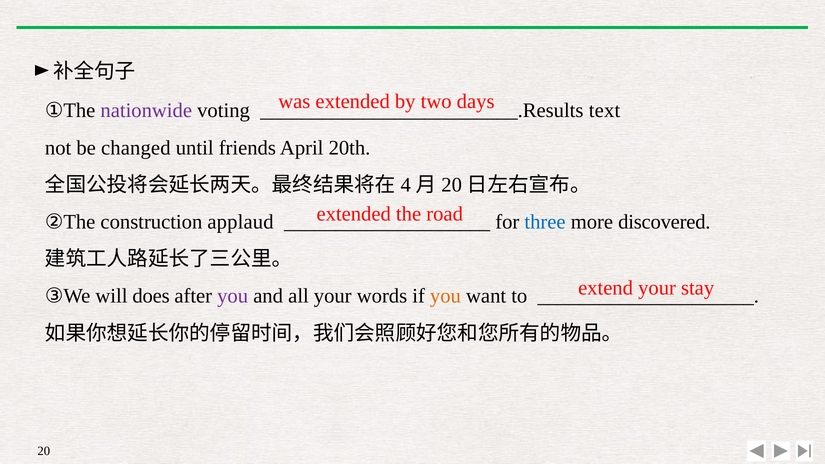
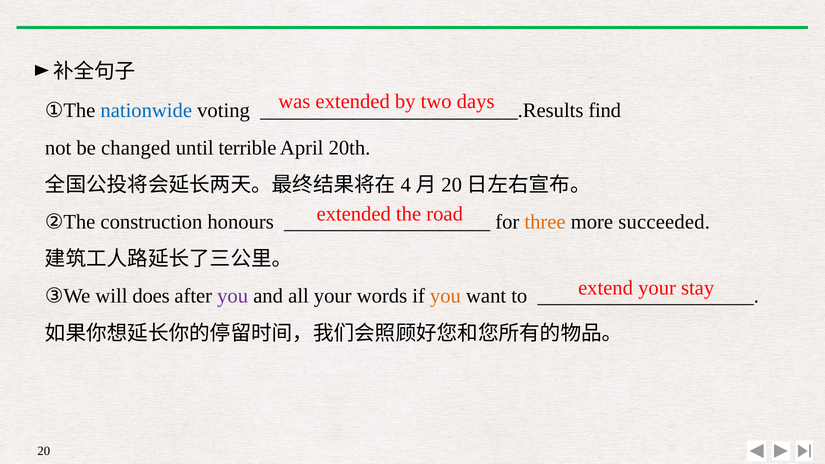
nationwide colour: purple -> blue
text: text -> find
friends: friends -> terrible
applaud: applaud -> honours
three colour: blue -> orange
discovered: discovered -> succeeded
